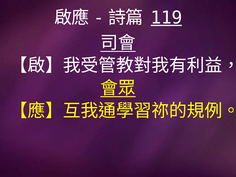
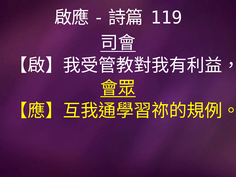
119 underline: present -> none
